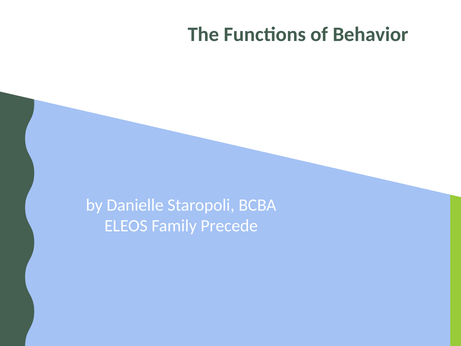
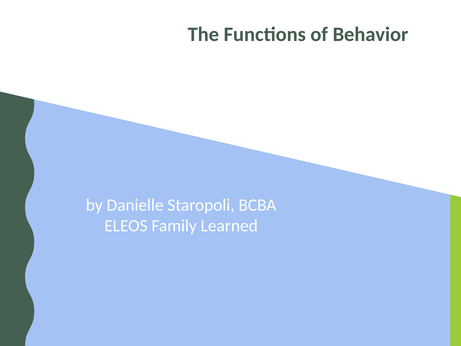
Precede: Precede -> Learned
